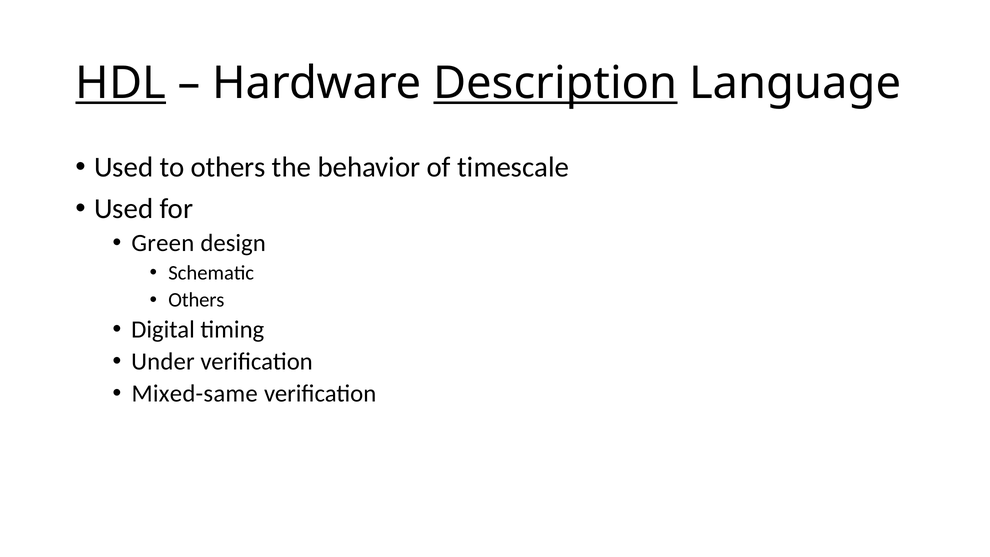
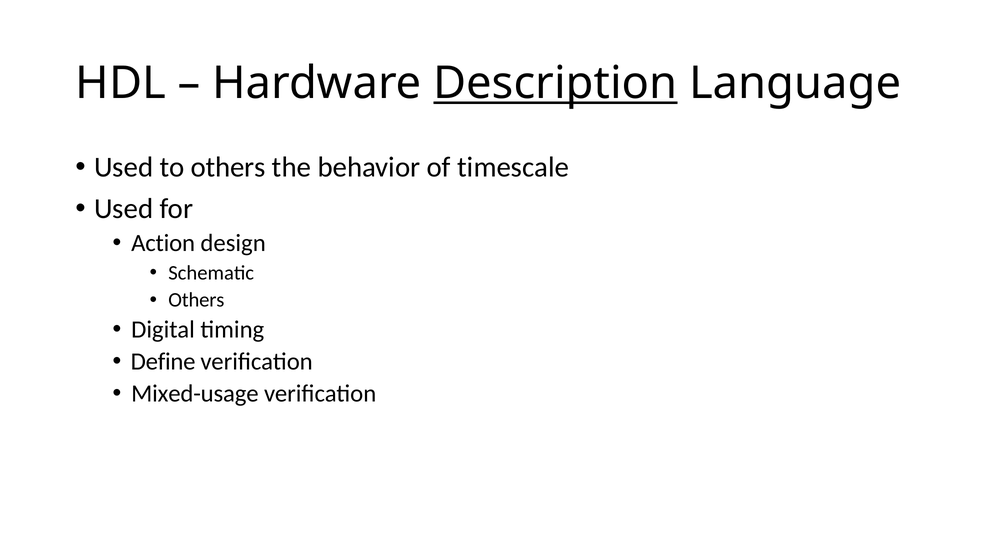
HDL underline: present -> none
Green: Green -> Action
Under: Under -> Define
Mixed-same: Mixed-same -> Mixed-usage
